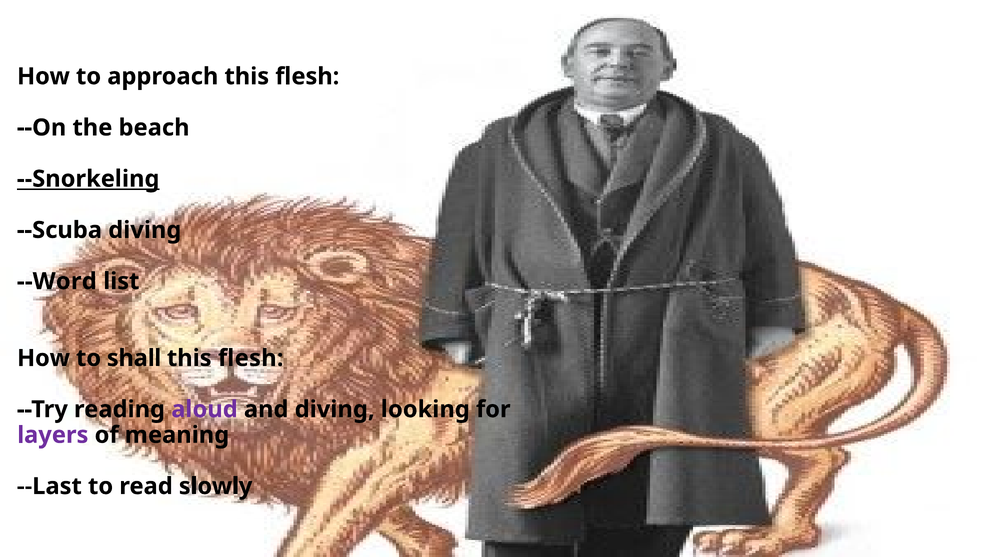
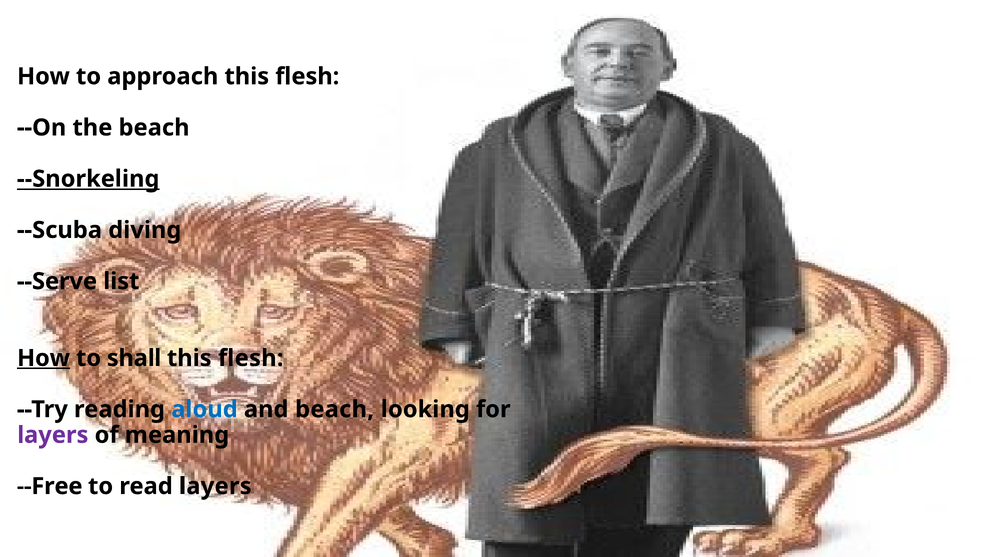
--Word: --Word -> --Serve
How at (43, 358) underline: none -> present
aloud colour: purple -> blue
and diving: diving -> beach
--Last: --Last -> --Free
read slowly: slowly -> layers
